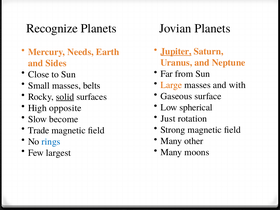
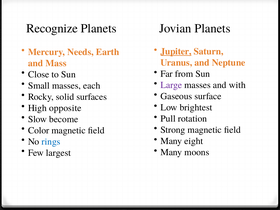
Sides: Sides -> Mass
Large colour: orange -> purple
belts: belts -> each
solid underline: present -> none
spherical: spherical -> brightest
Just: Just -> Pull
Trade: Trade -> Color
other: other -> eight
